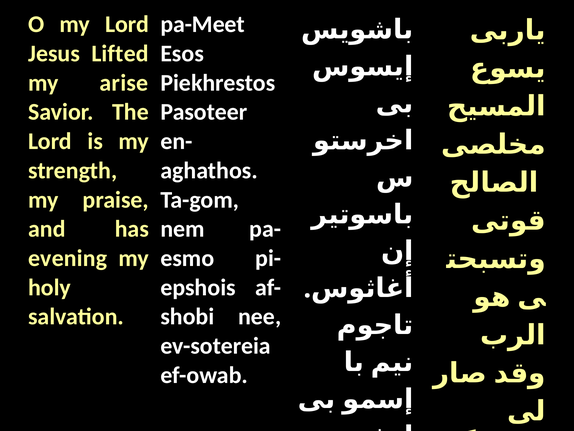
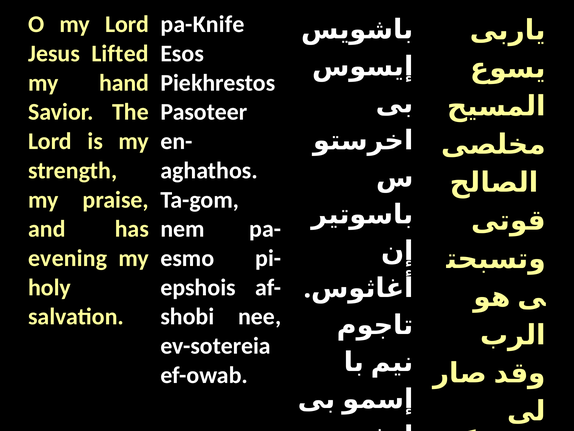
pa-Meet: pa-Meet -> pa-Knife
arise: arise -> hand
